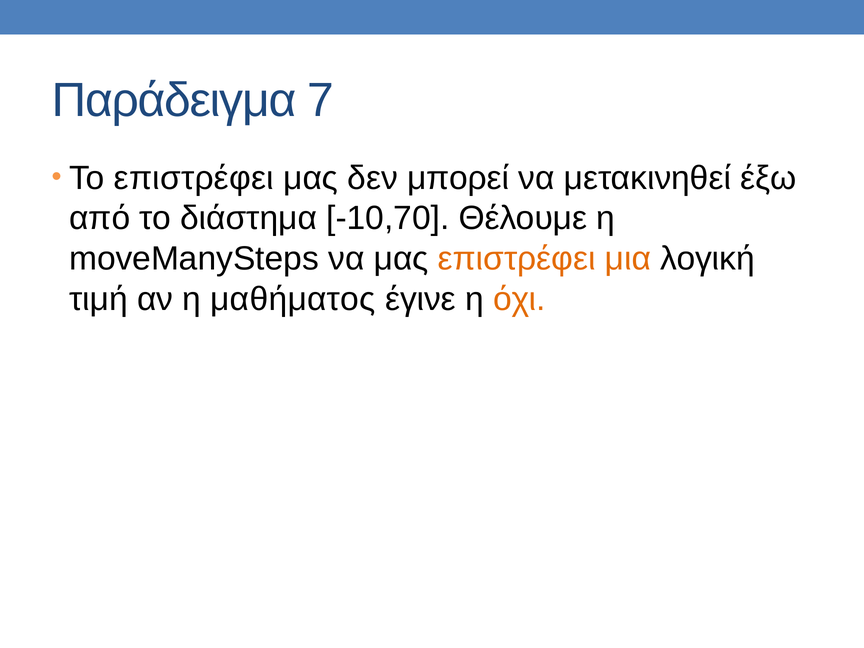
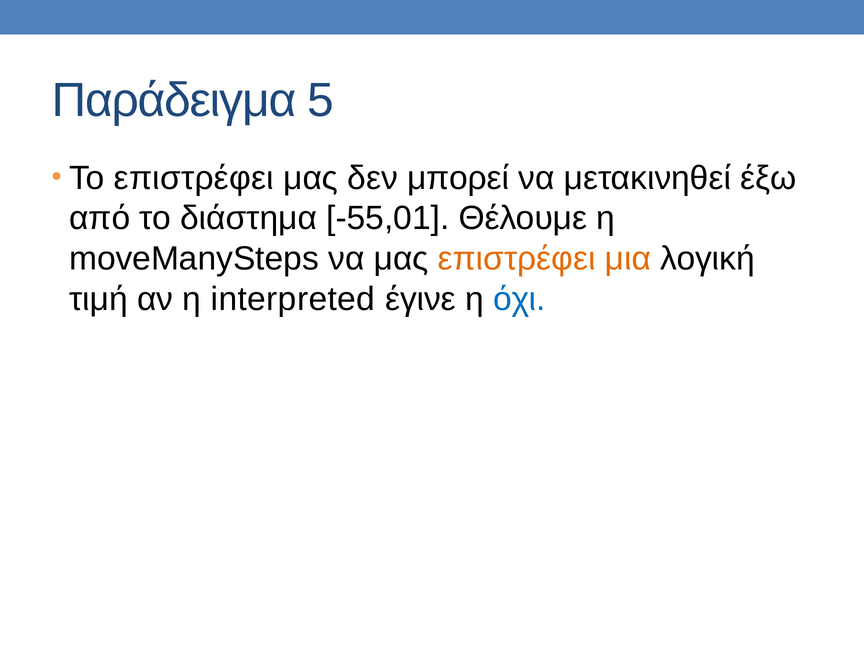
7: 7 -> 5
-10,70: -10,70 -> -55,01
μαθήματος: μαθήματος -> interpreted
όχι colour: orange -> blue
